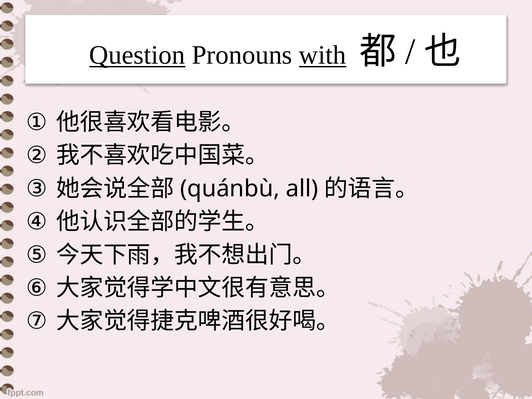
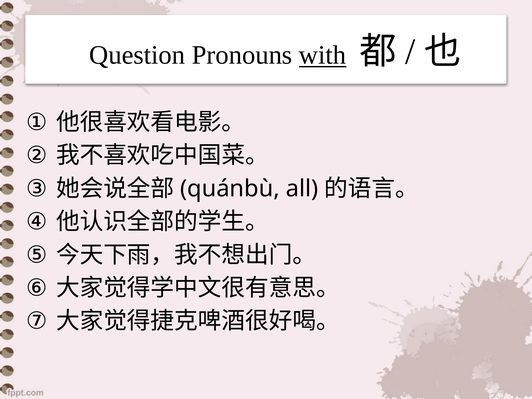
Question underline: present -> none
